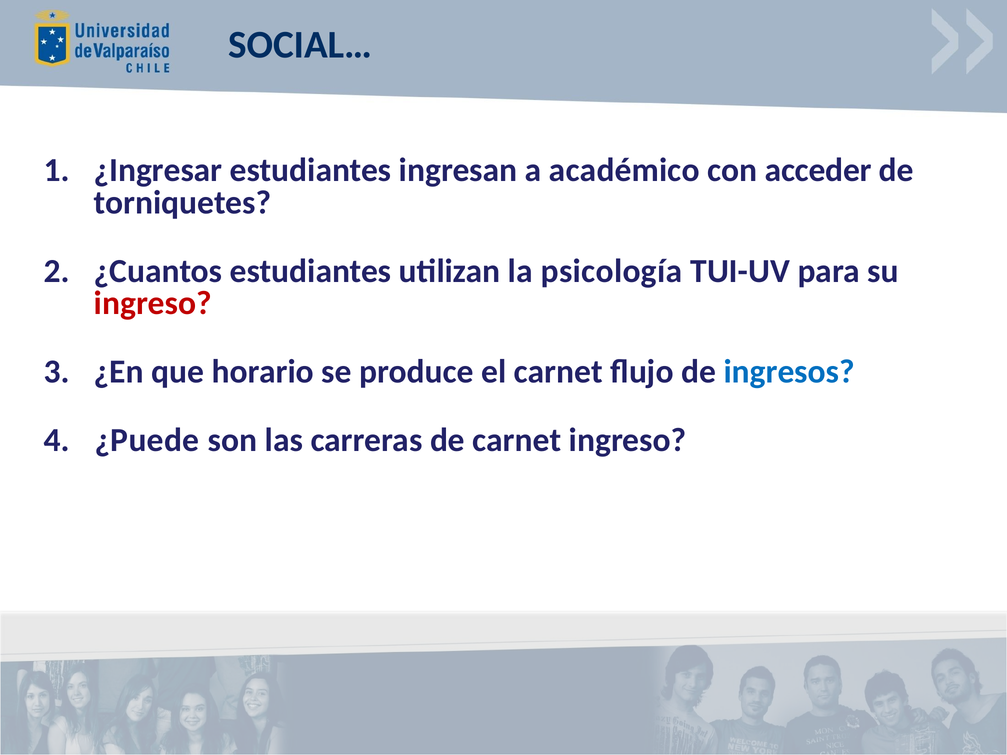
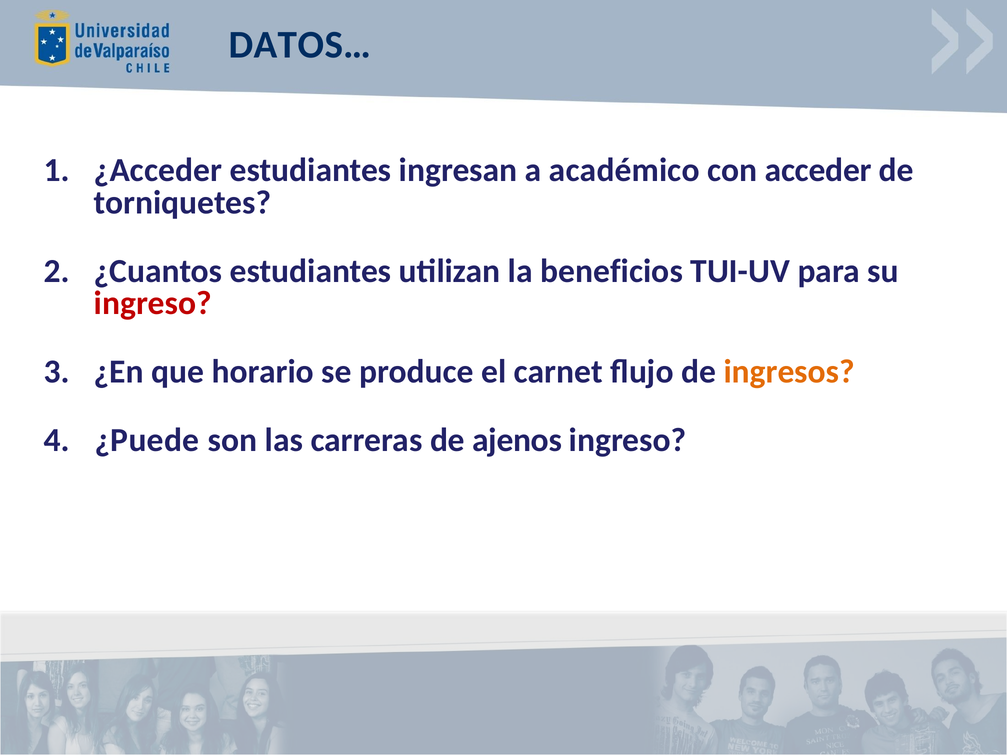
SOCIAL…: SOCIAL… -> DATOS…
¿Ingresar: ¿Ingresar -> ¿Acceder
psicología: psicología -> beneficios
ingresos colour: blue -> orange
de carnet: carnet -> ajenos
